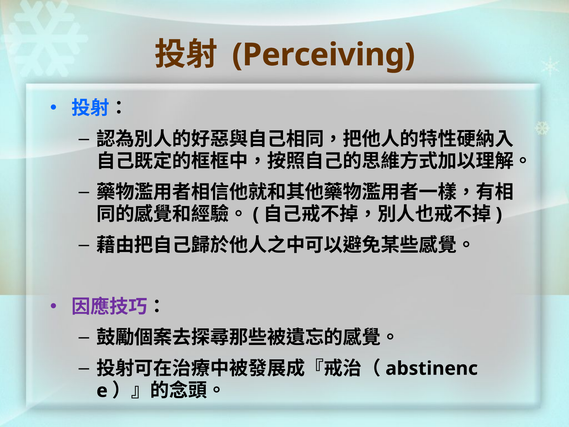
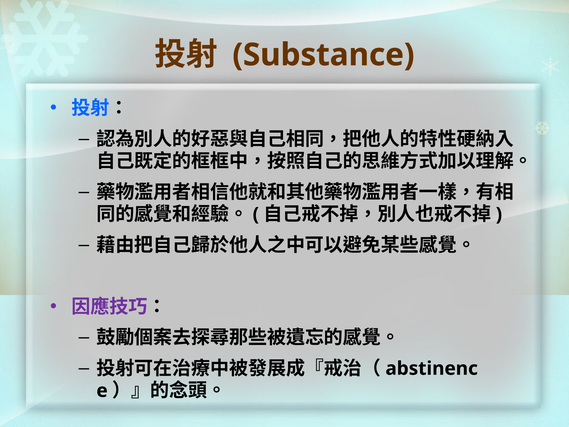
Perceiving: Perceiving -> Substance
